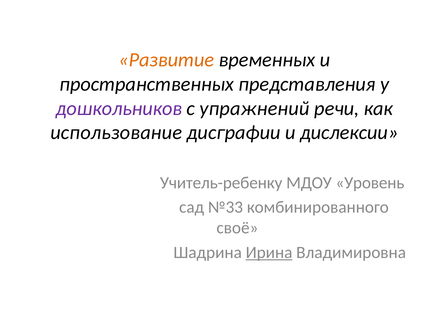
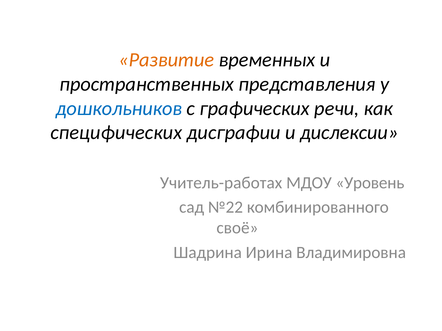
дошкольников colour: purple -> blue
упражнений: упражнений -> графических
использование: использование -> специфических
Учитель-ребенку: Учитель-ребенку -> Учитель-работах
№33: №33 -> №22
Ирина underline: present -> none
